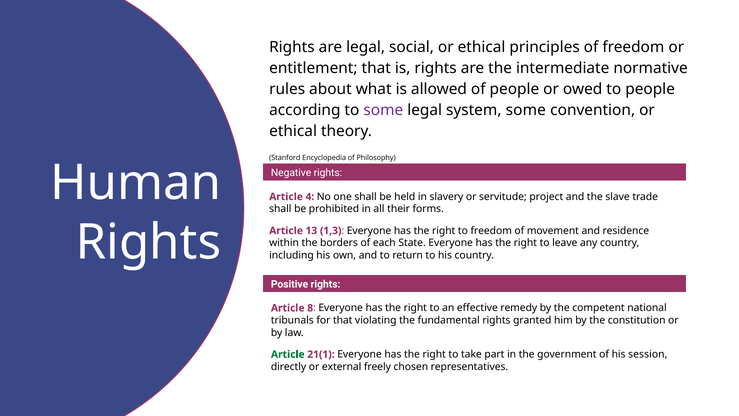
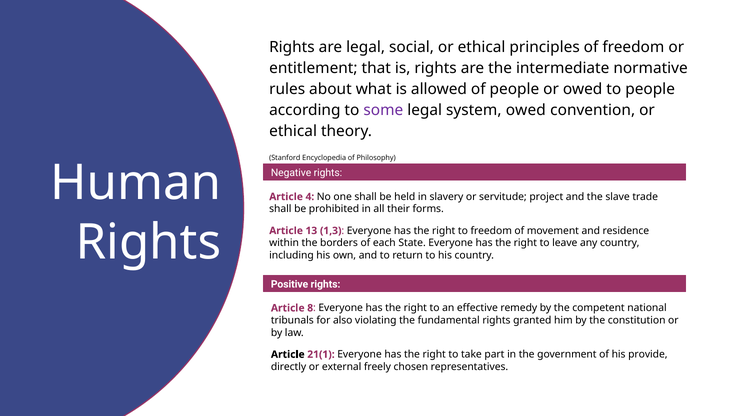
system some: some -> owed
for that: that -> also
Article at (288, 354) colour: green -> black
session: session -> provide
